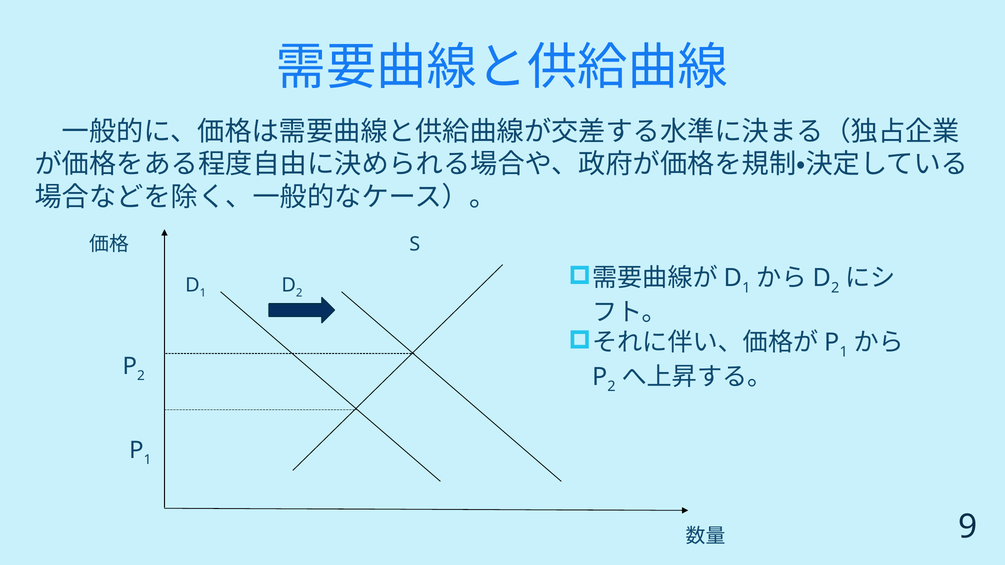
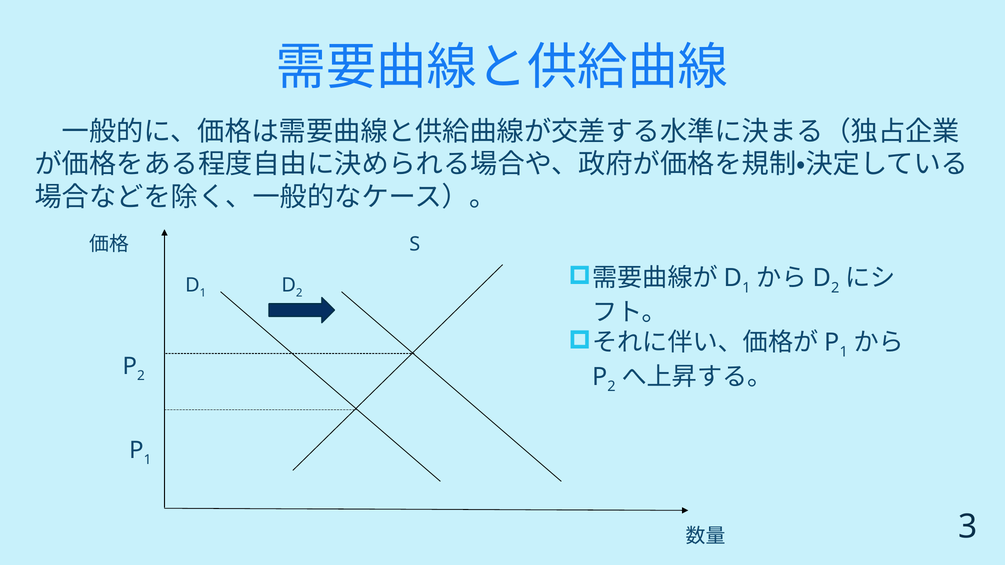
9: 9 -> 3
